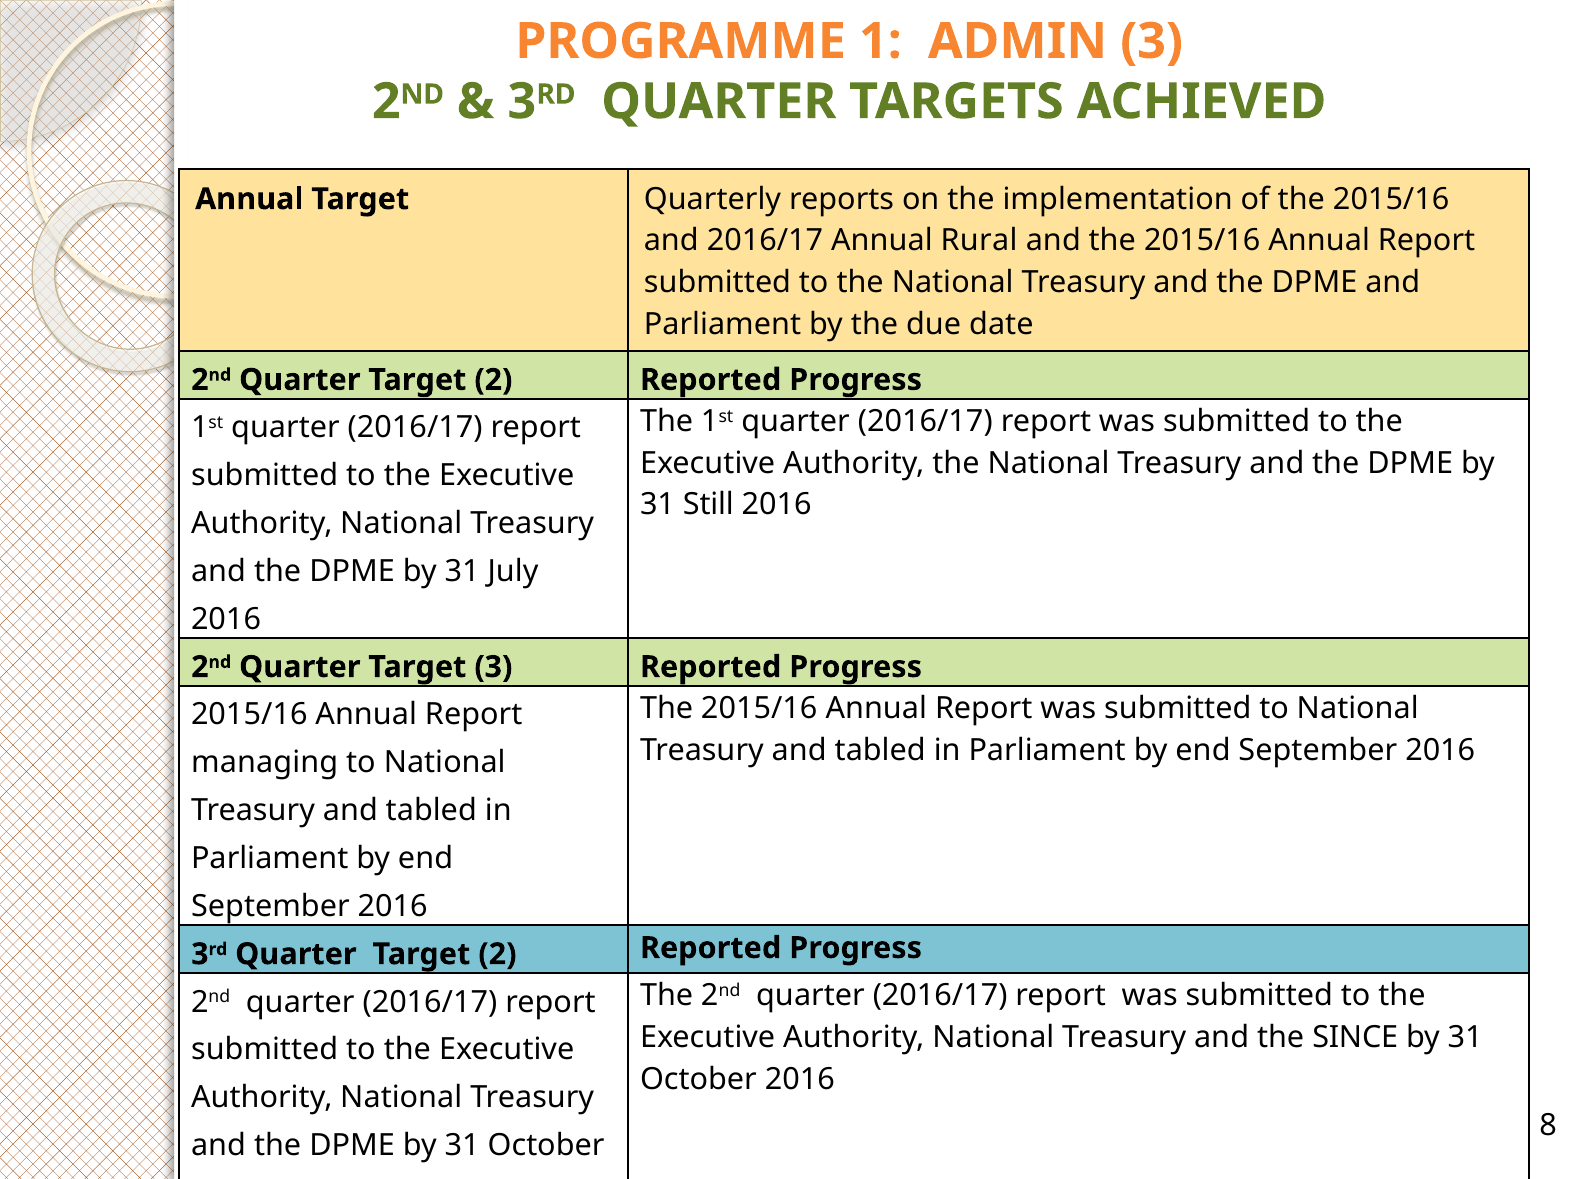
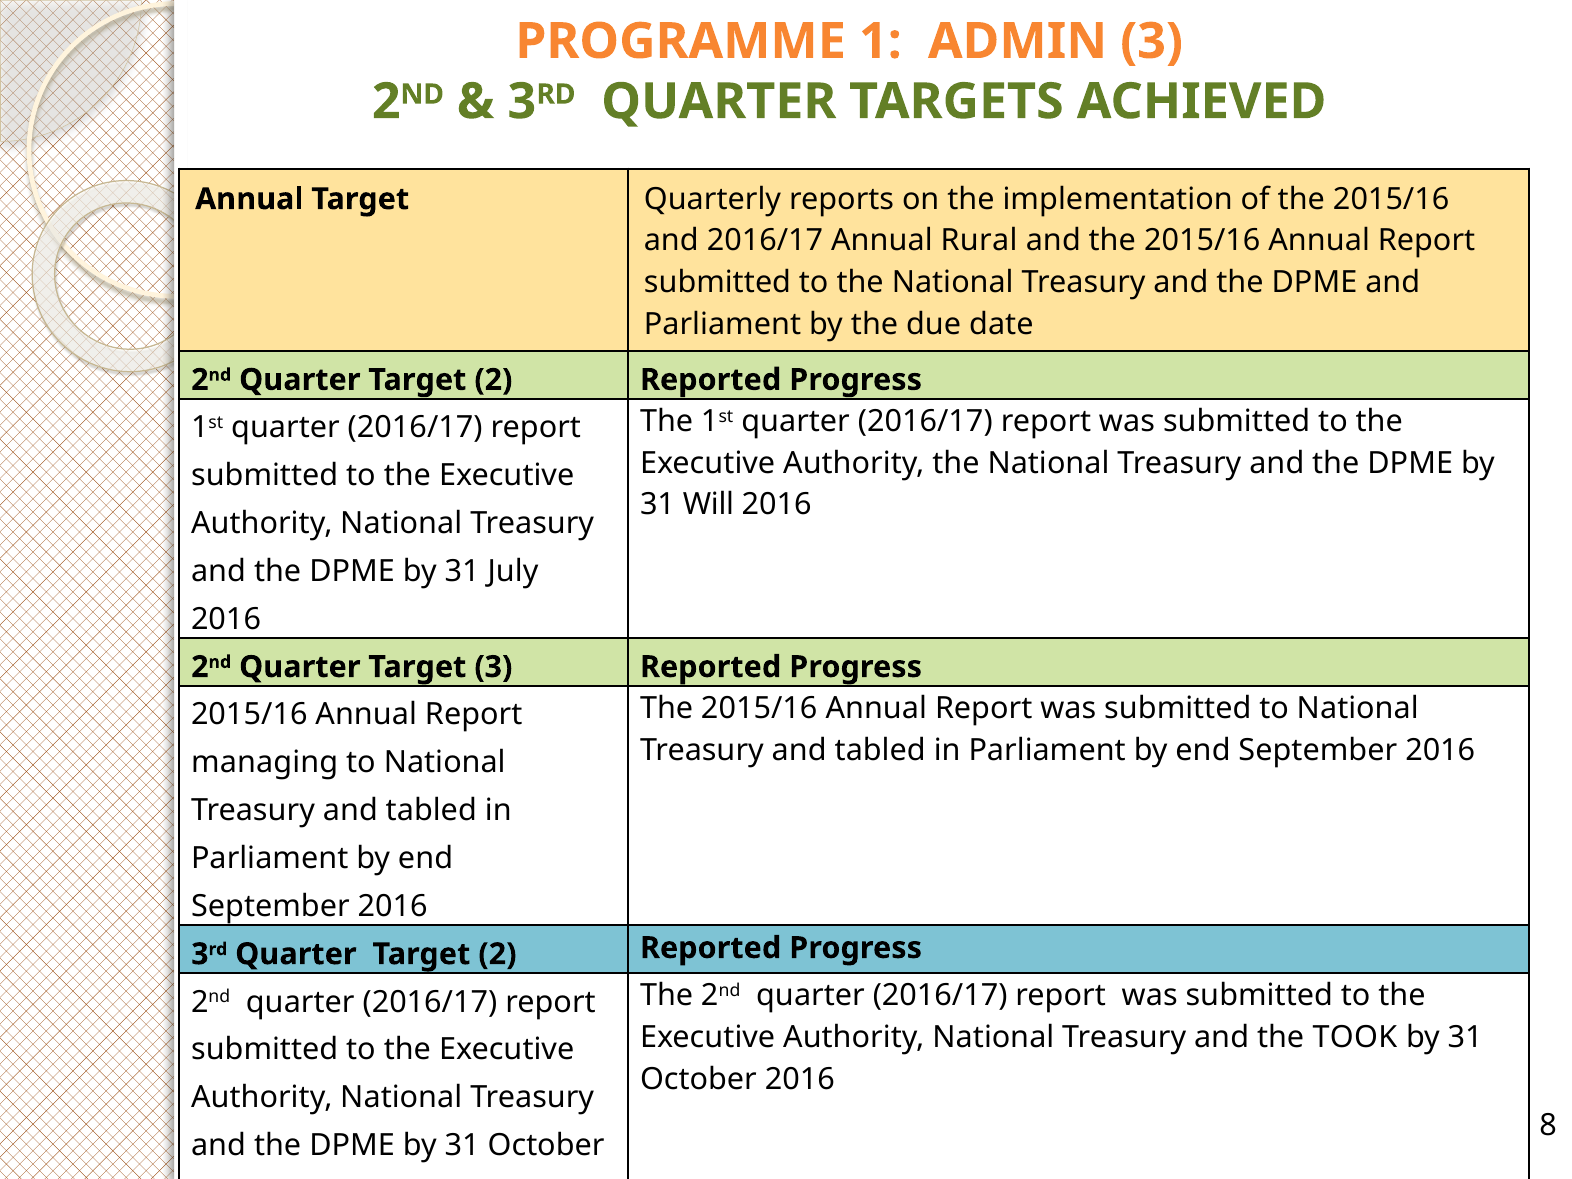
Still: Still -> Will
SINCE: SINCE -> TOOK
